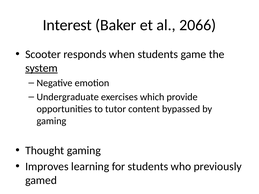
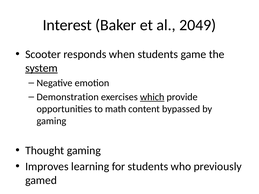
2066: 2066 -> 2049
Undergraduate: Undergraduate -> Demonstration
which underline: none -> present
tutor: tutor -> math
